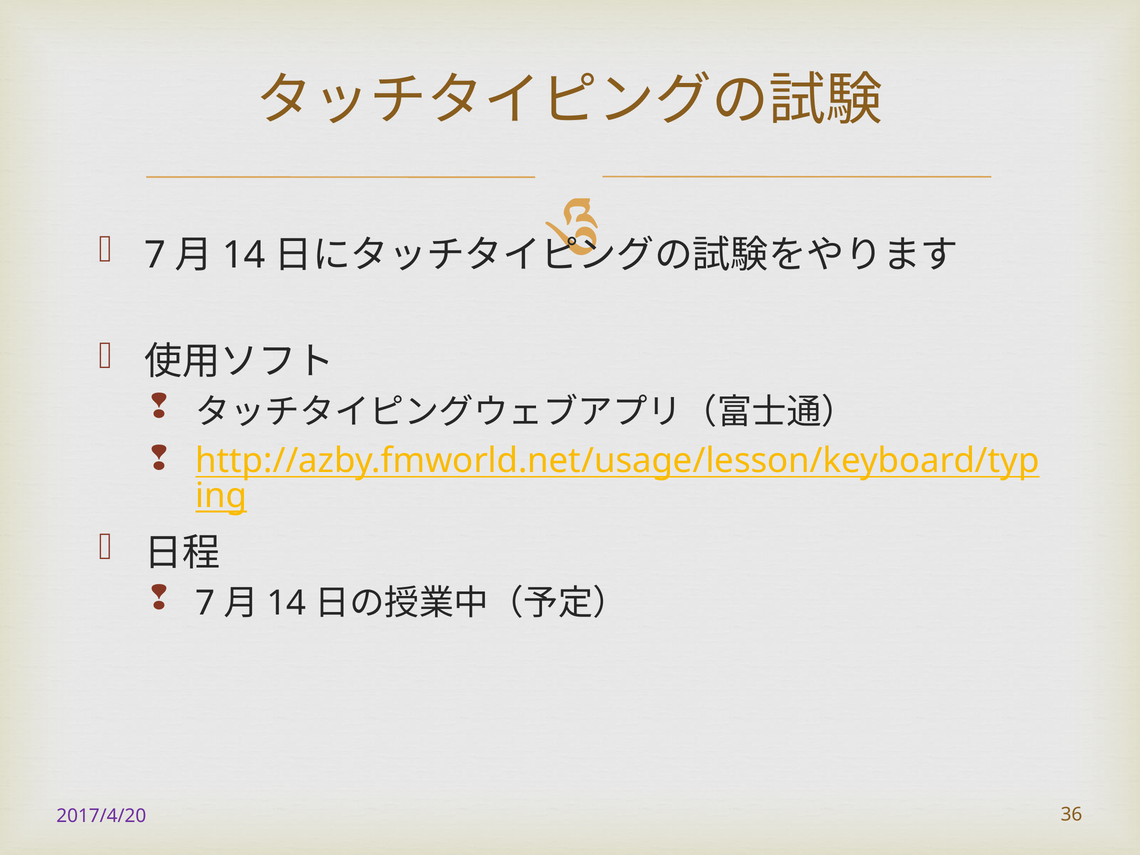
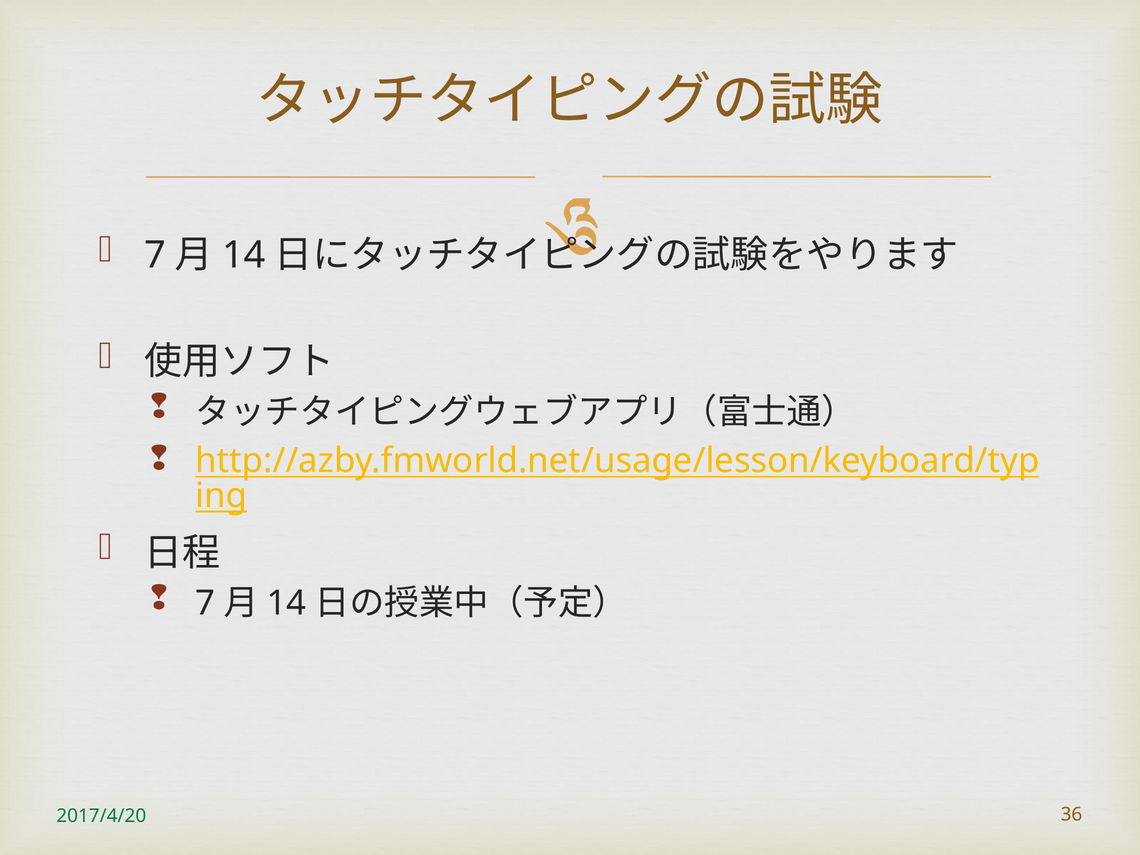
2017/4/20 colour: purple -> green
